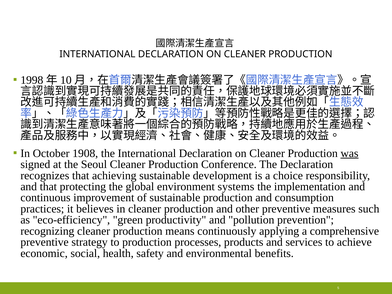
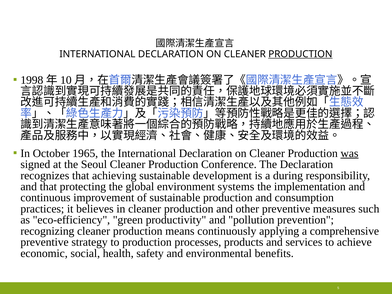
PRODUCTION at (300, 54) underline: none -> present
1908: 1908 -> 1965
choice: choice -> during
